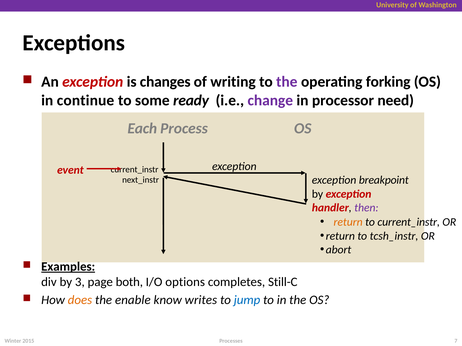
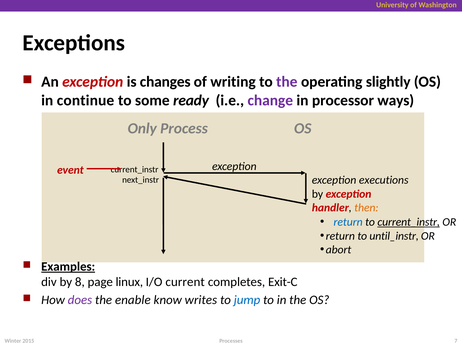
forking: forking -> slightly
need: need -> ways
Each: Each -> Only
breakpoint: breakpoint -> executions
then colour: purple -> orange
return at (348, 222) colour: orange -> blue
current_instr at (409, 222) underline: none -> present
tcsh_instr: tcsh_instr -> until_instr
3: 3 -> 8
both: both -> linux
options: options -> current
Still-C: Still-C -> Exit-C
does colour: orange -> purple
